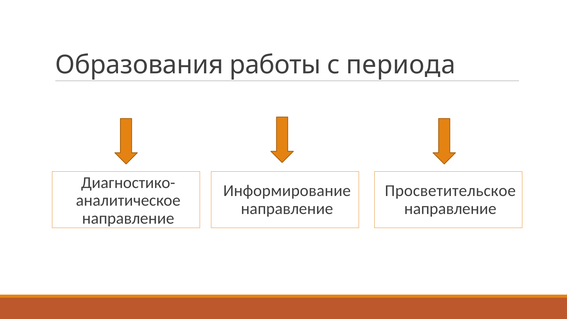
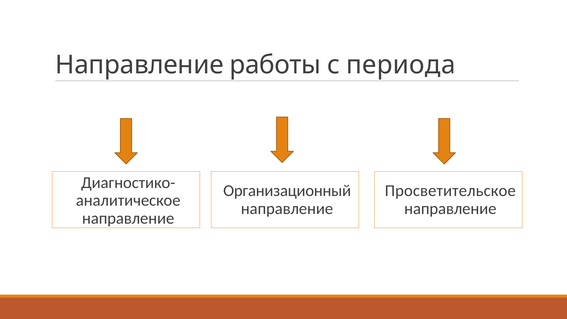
Образования at (139, 65): Образования -> Направление
Информирование: Информирование -> Организационный
